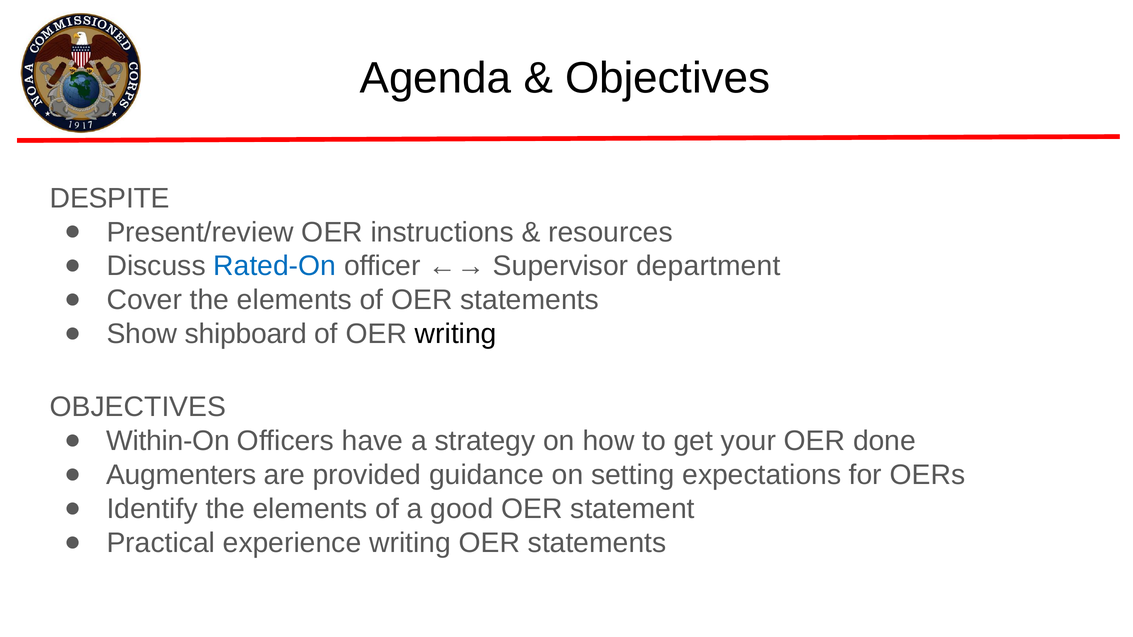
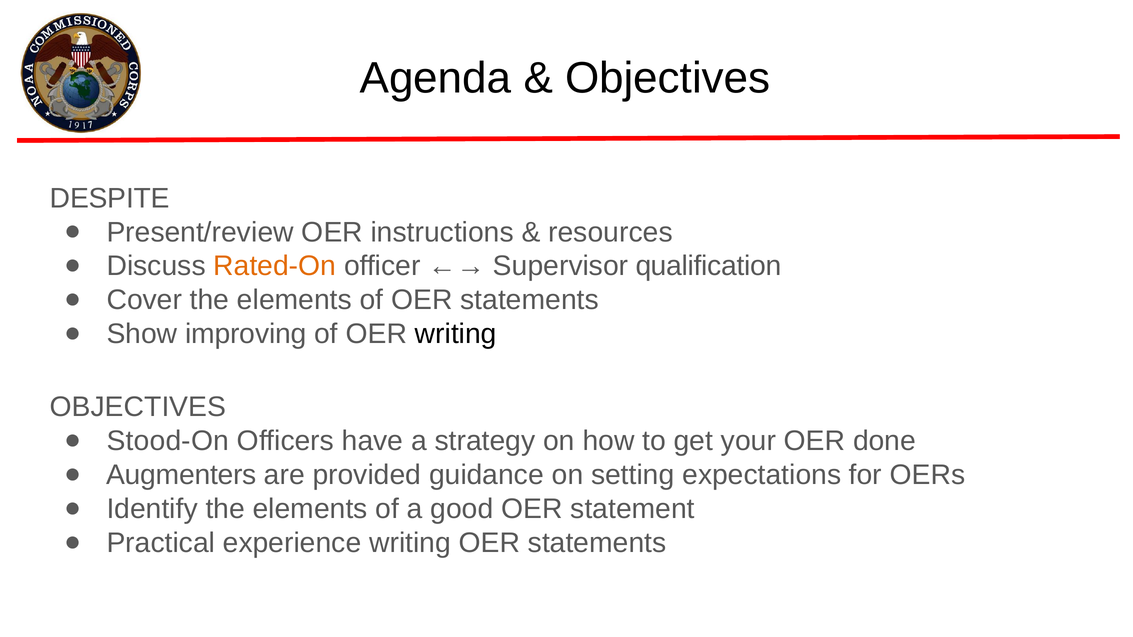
Rated-On colour: blue -> orange
department: department -> qualification
shipboard: shipboard -> improving
Within-On: Within-On -> Stood-On
